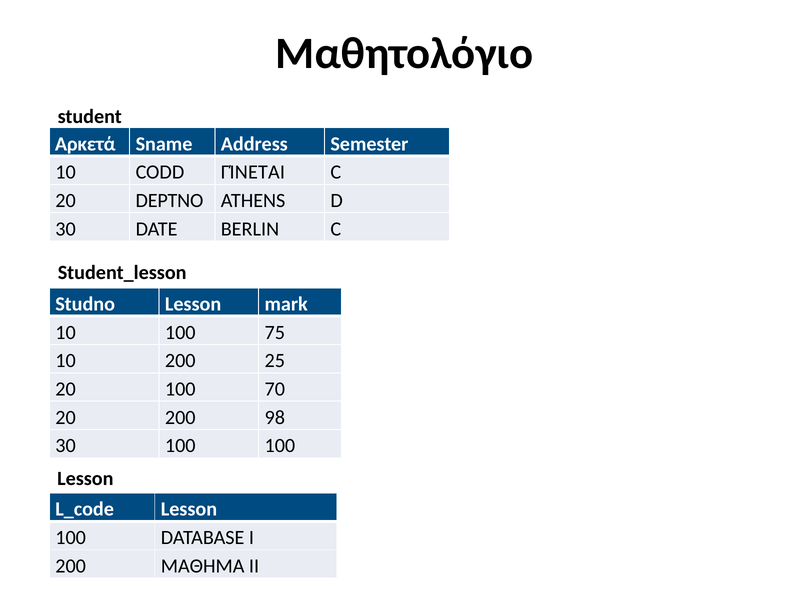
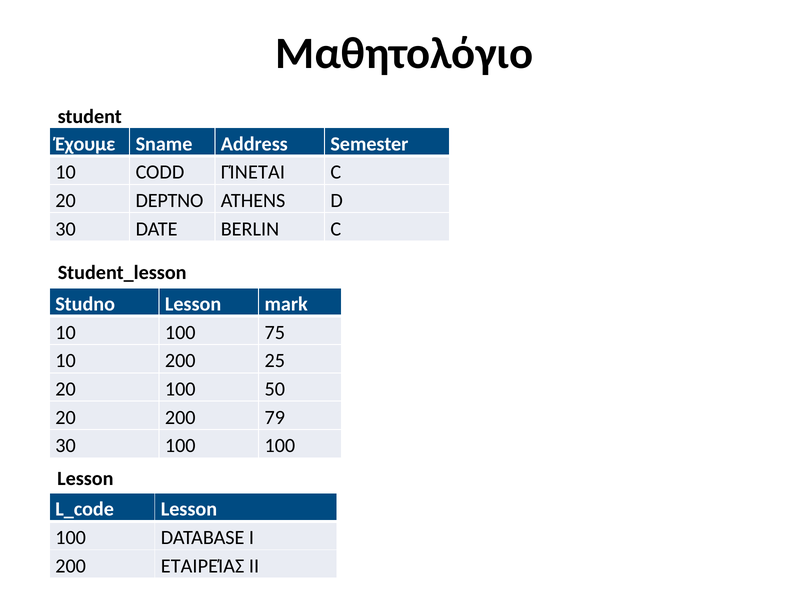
Αρκετά: Αρκετά -> Έχουμε
70: 70 -> 50
98: 98 -> 79
ΜΑΘΗΜΑ: ΜΑΘΗΜΑ -> ΕΤΑΙΡΕΊΑΣ
